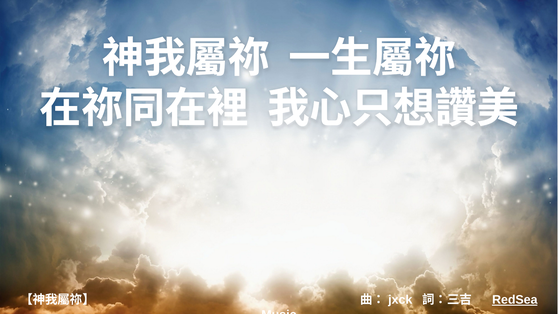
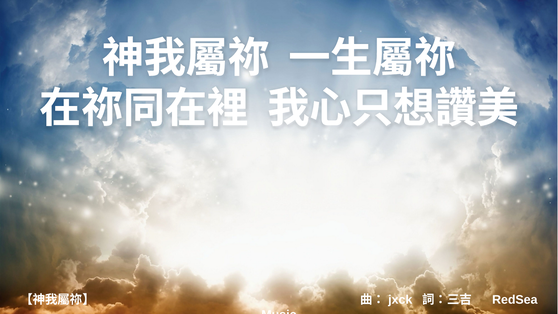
RedSea underline: present -> none
